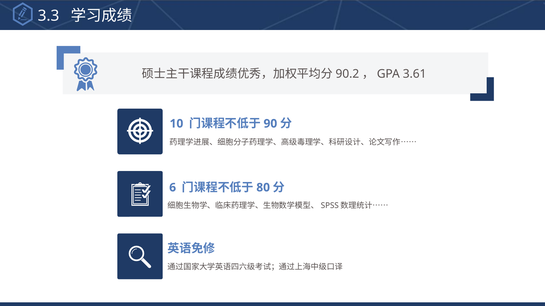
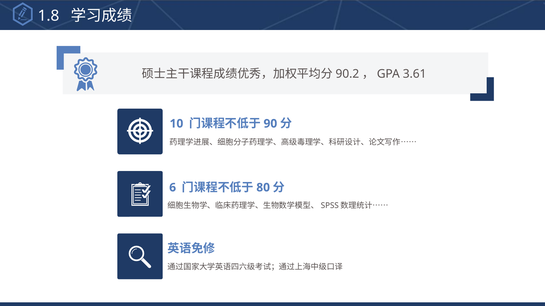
3.3: 3.3 -> 1.8
